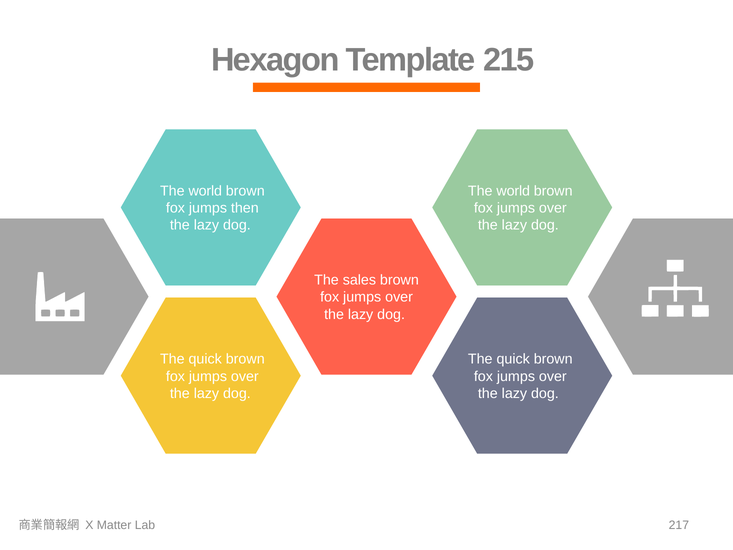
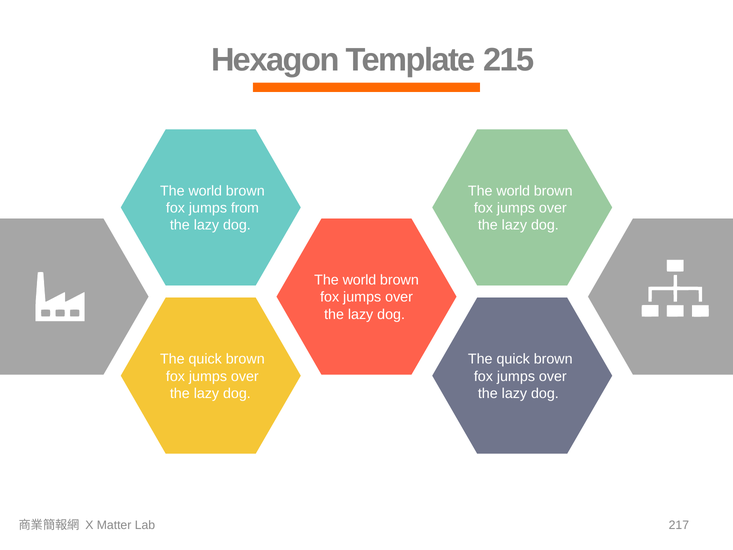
then: then -> from
sales at (359, 280): sales -> world
